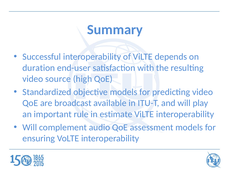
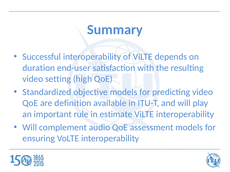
source: source -> setting
broadcast: broadcast -> definition
